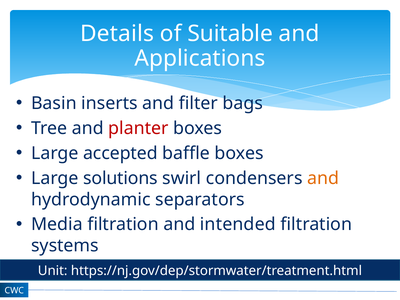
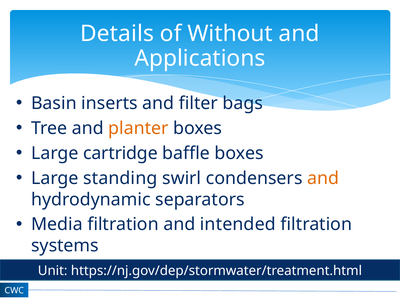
Suitable: Suitable -> Without
planter colour: red -> orange
accepted: accepted -> cartridge
solutions: solutions -> standing
